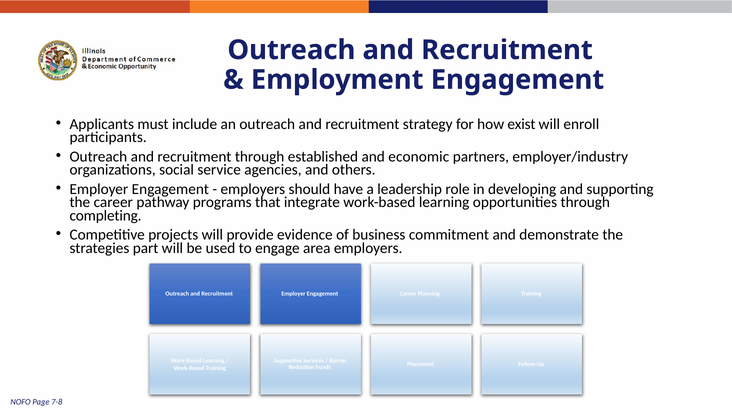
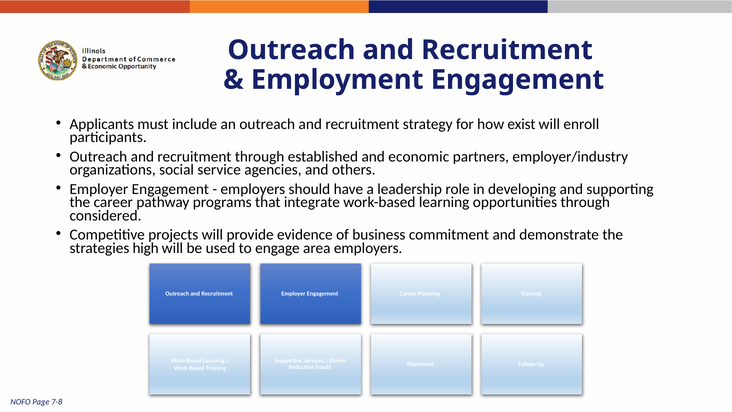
completing: completing -> considered
part: part -> high
